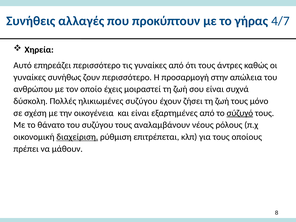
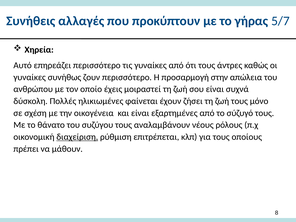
4/7: 4/7 -> 5/7
ηλικιωμένες συζύγου: συζύγου -> φαίνεται
σύζυγό underline: present -> none
